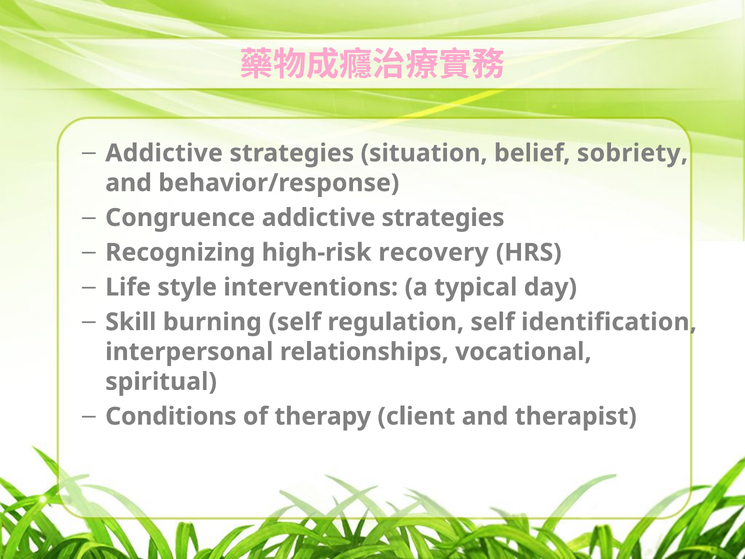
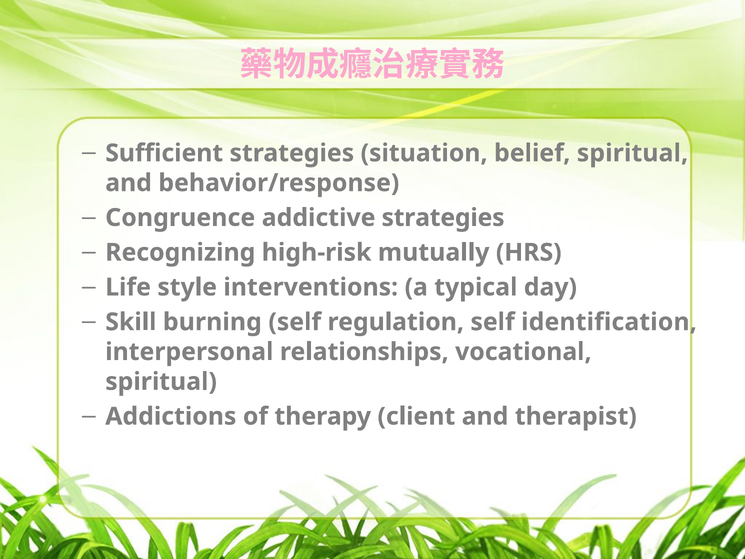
Addictive at (164, 153): Addictive -> Sufficient
belief sobriety: sobriety -> spiritual
recovery: recovery -> mutually
Conditions: Conditions -> Addictions
